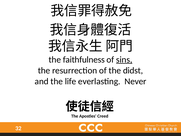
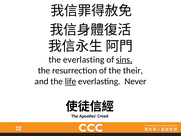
the faithfulness: faithfulness -> everlasting
didst: didst -> their
life underline: none -> present
